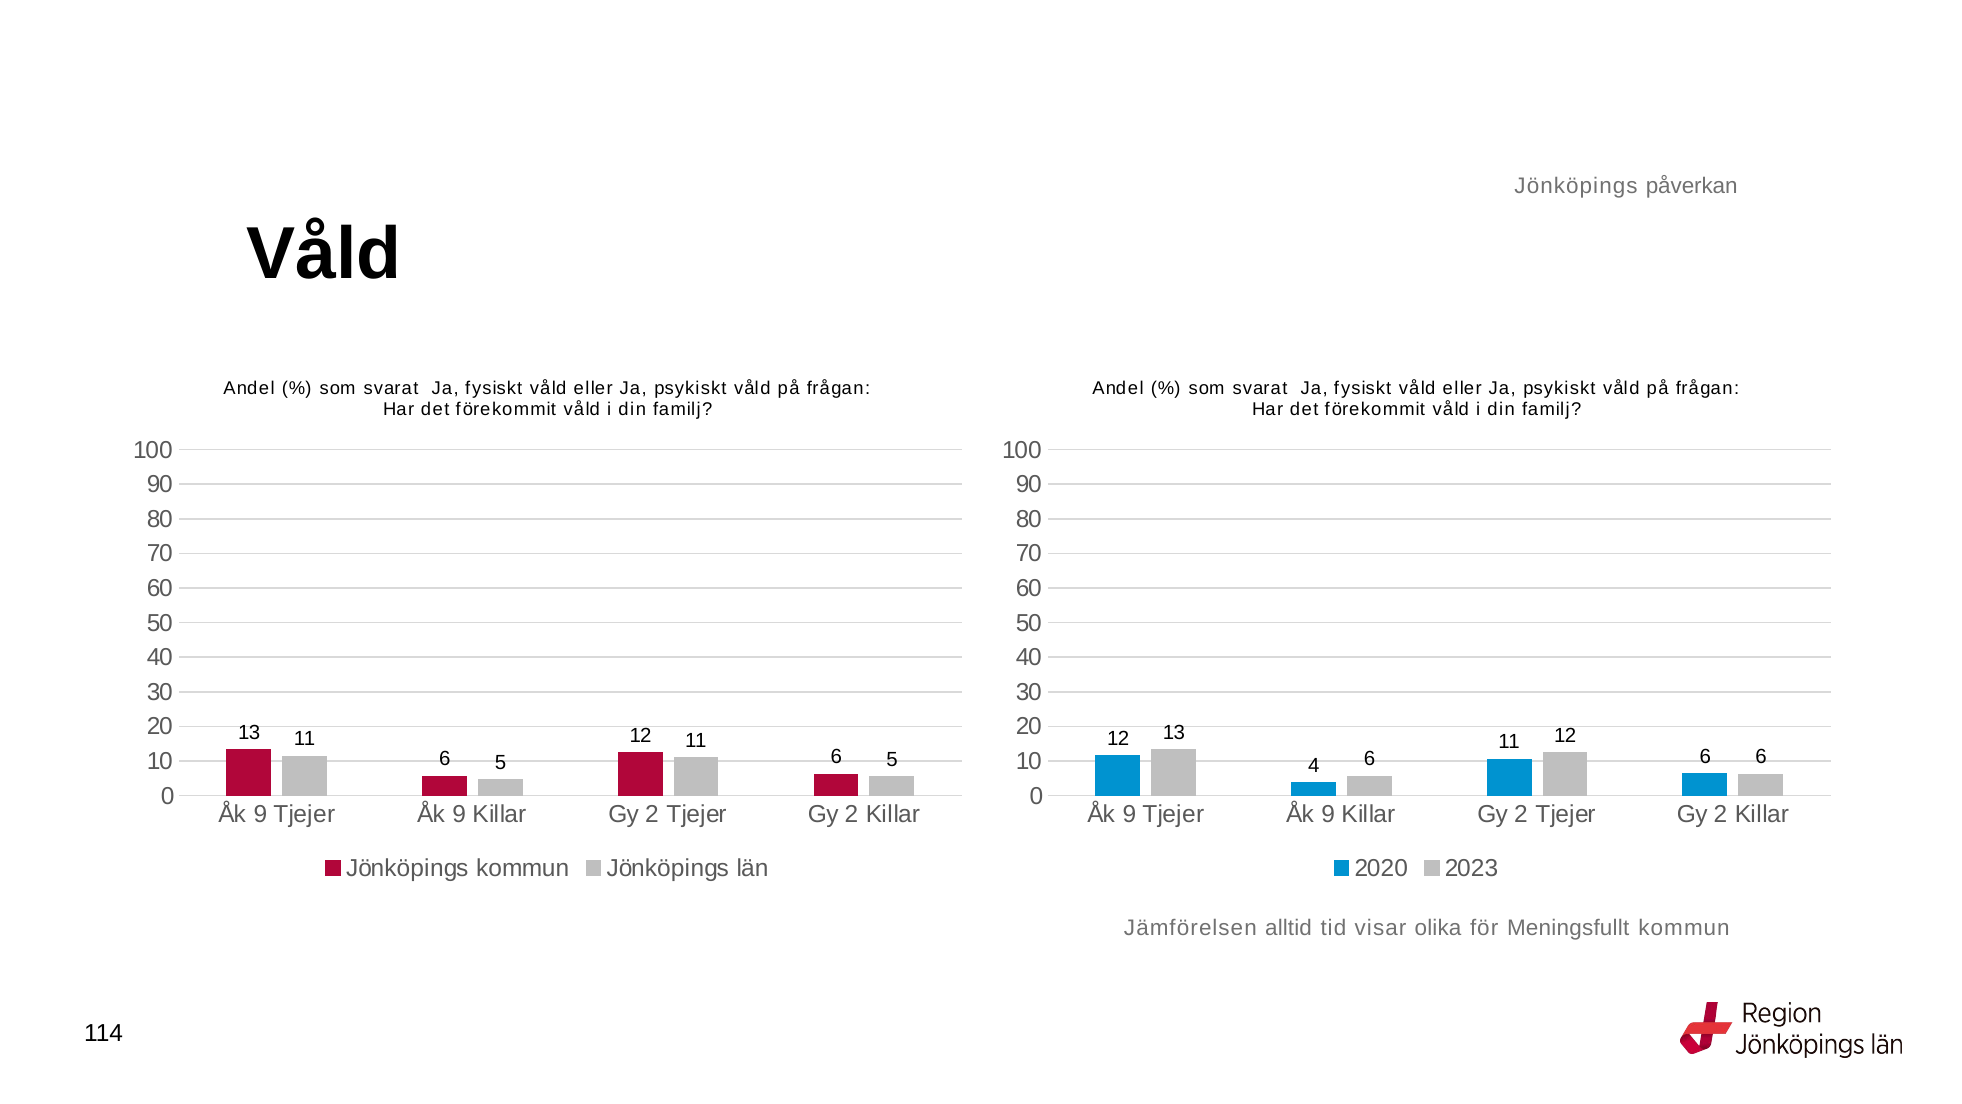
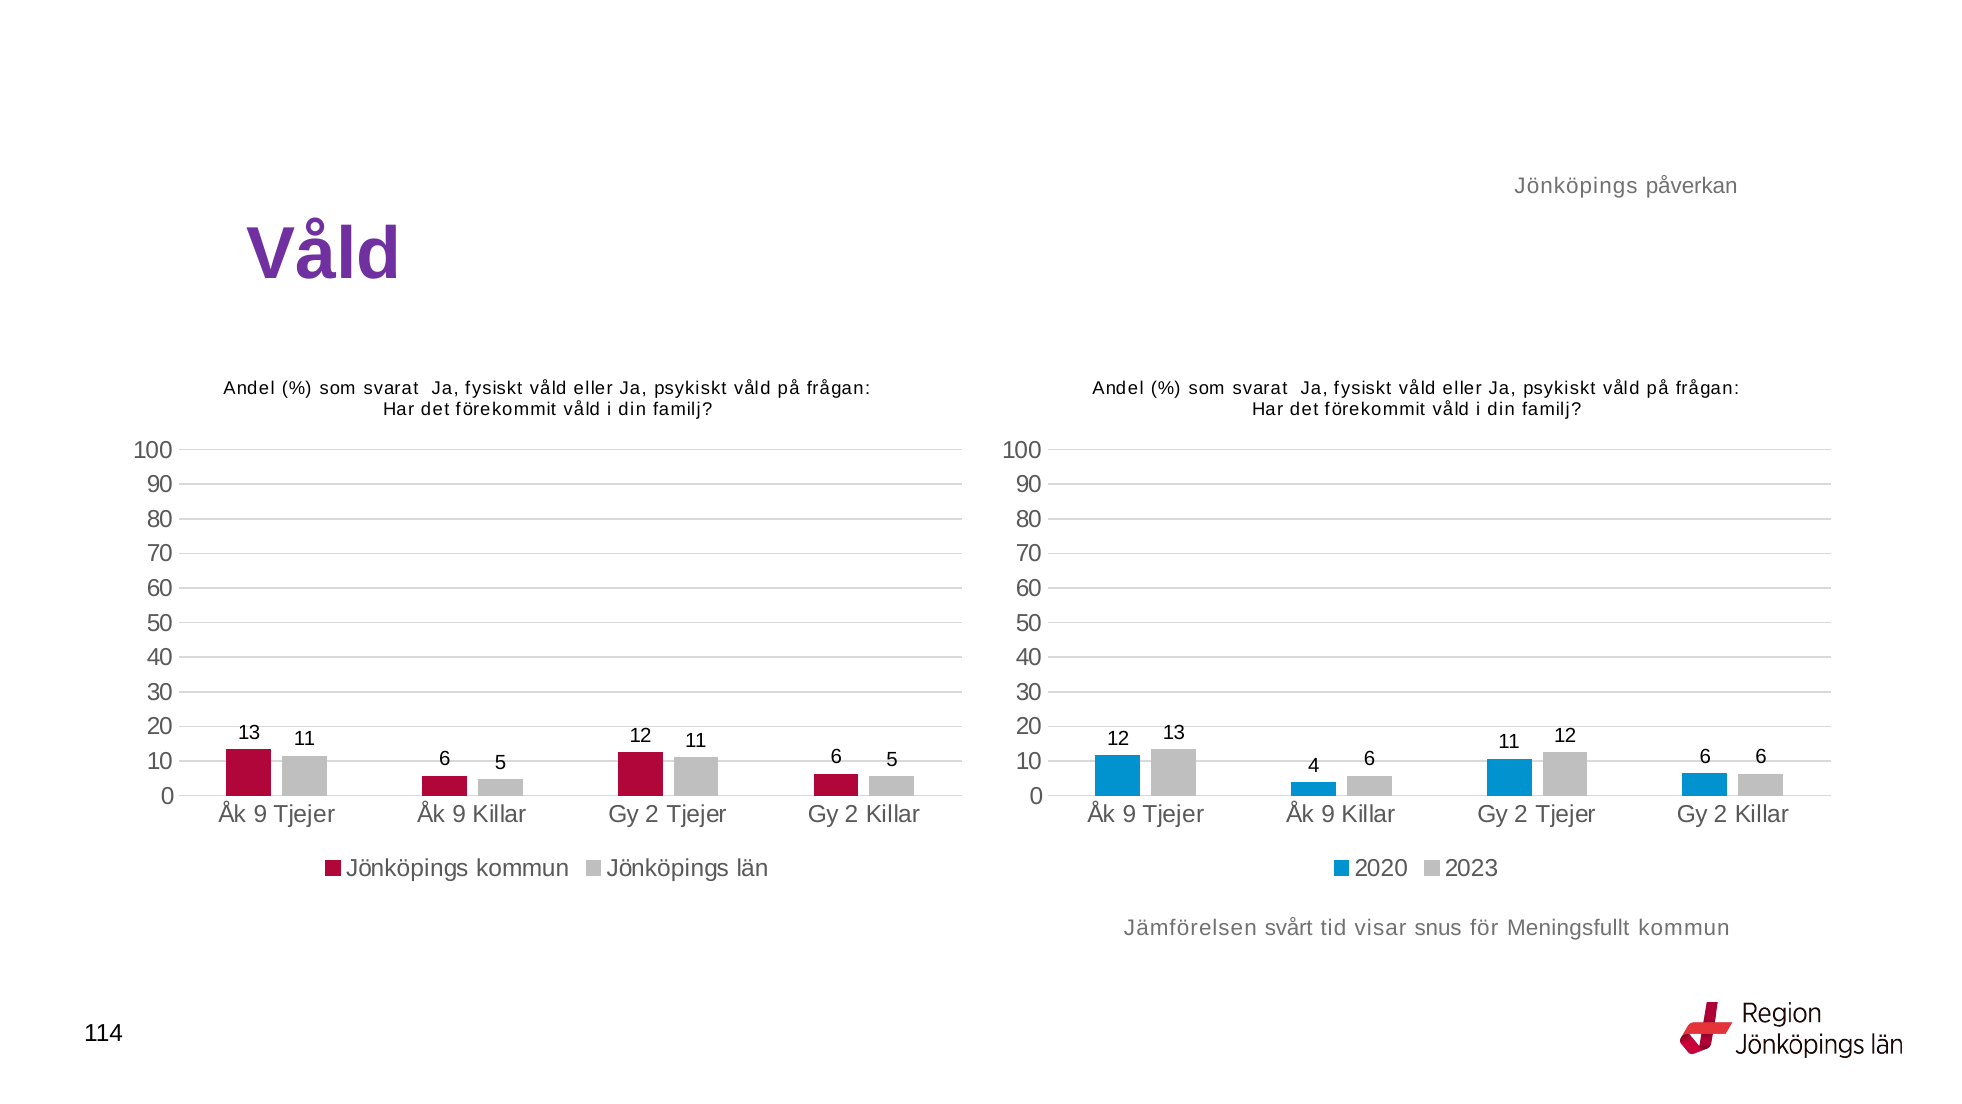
Våld at (324, 254) colour: black -> purple
alltid: alltid -> svårt
olika: olika -> snus
